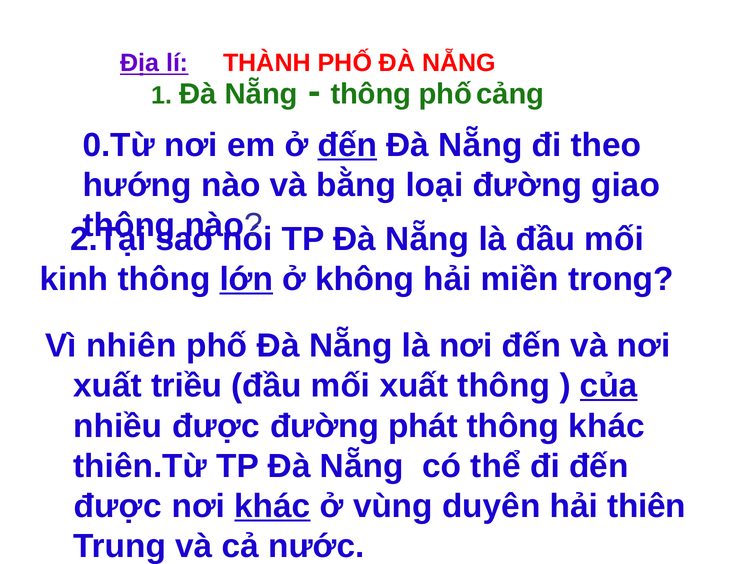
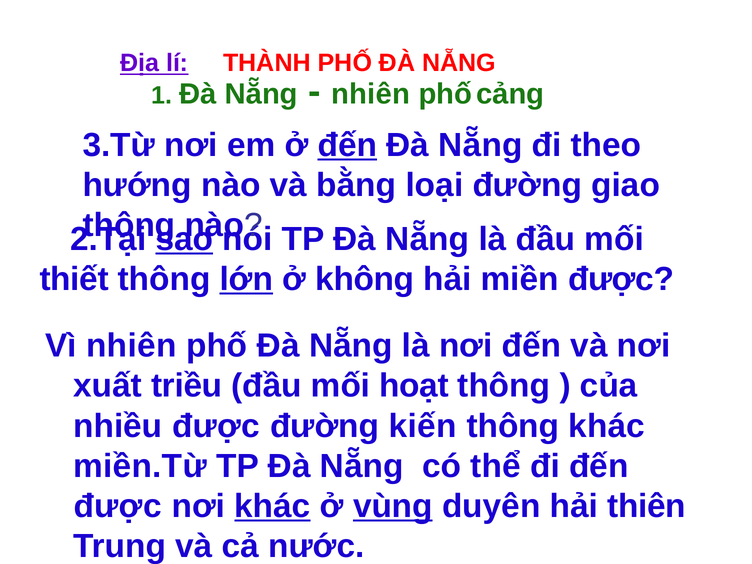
thông at (371, 94): thông -> nhiên
0.Từ: 0.Từ -> 3.Từ
sao underline: none -> present
kinh: kinh -> thiết
miền trong: trong -> được
mối xuất: xuất -> hoạt
của underline: present -> none
phát: phát -> kiến
thiên.Từ: thiên.Từ -> miền.Từ
vùng underline: none -> present
